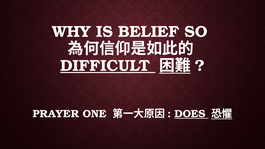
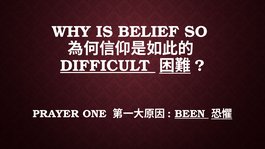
DOES: DOES -> BEEN
